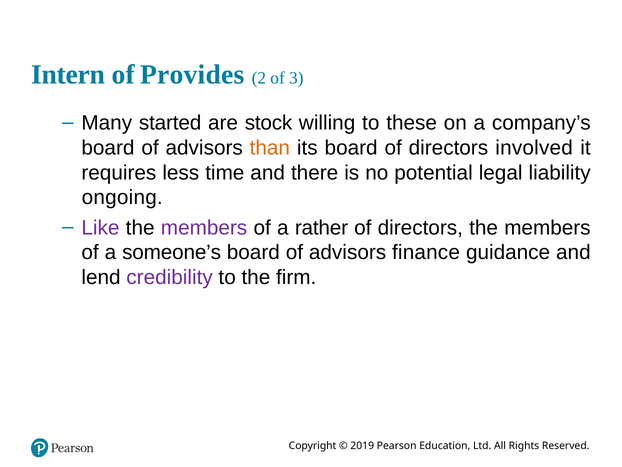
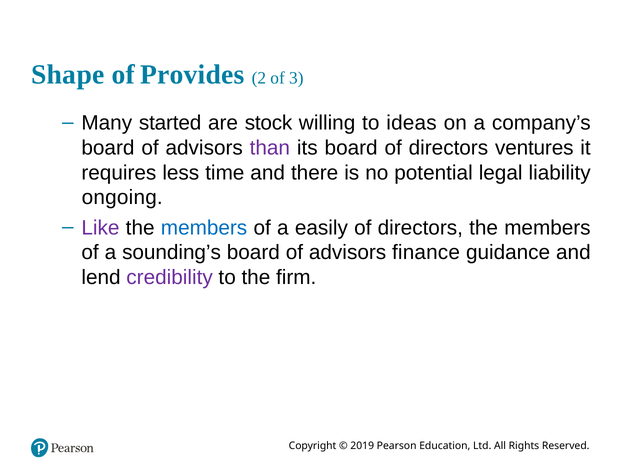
Intern: Intern -> Shape
these: these -> ideas
than colour: orange -> purple
involved: involved -> ventures
members at (204, 227) colour: purple -> blue
rather: rather -> easily
someone’s: someone’s -> sounding’s
